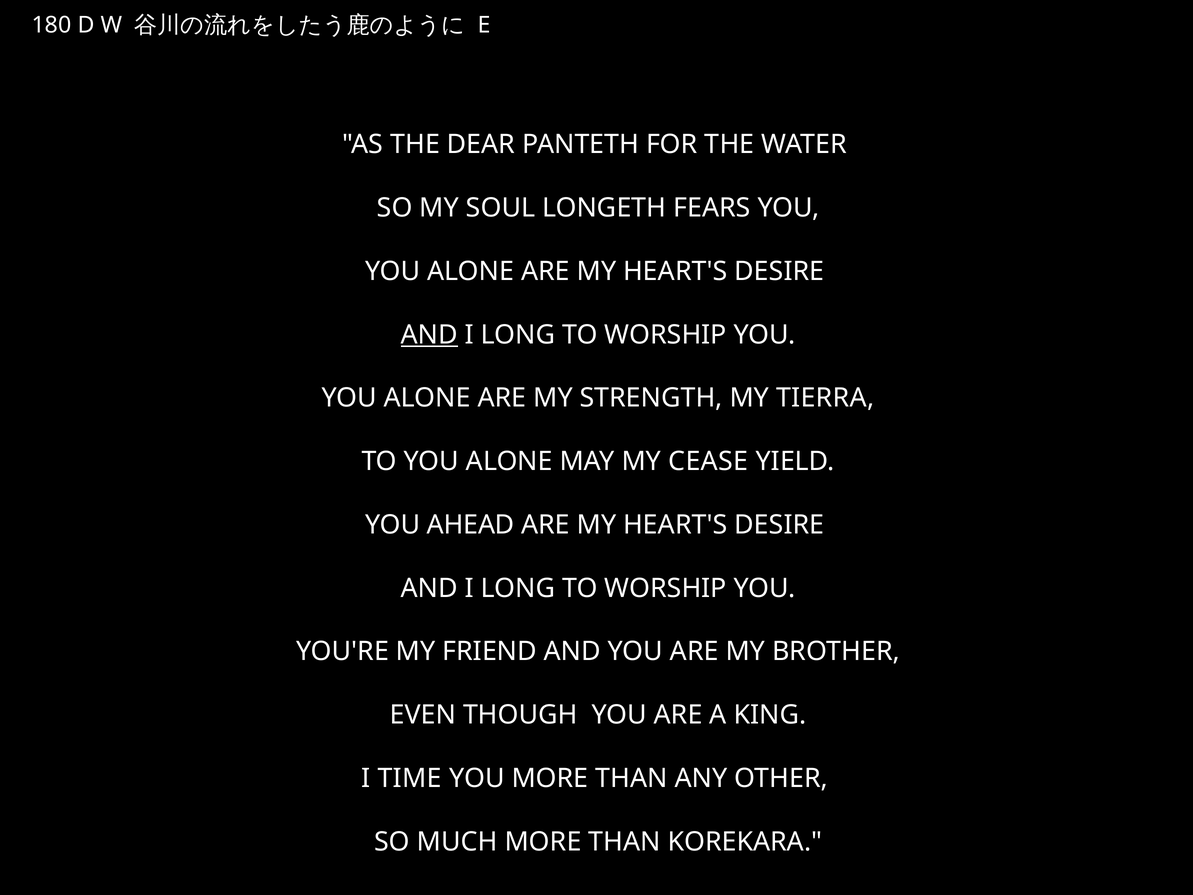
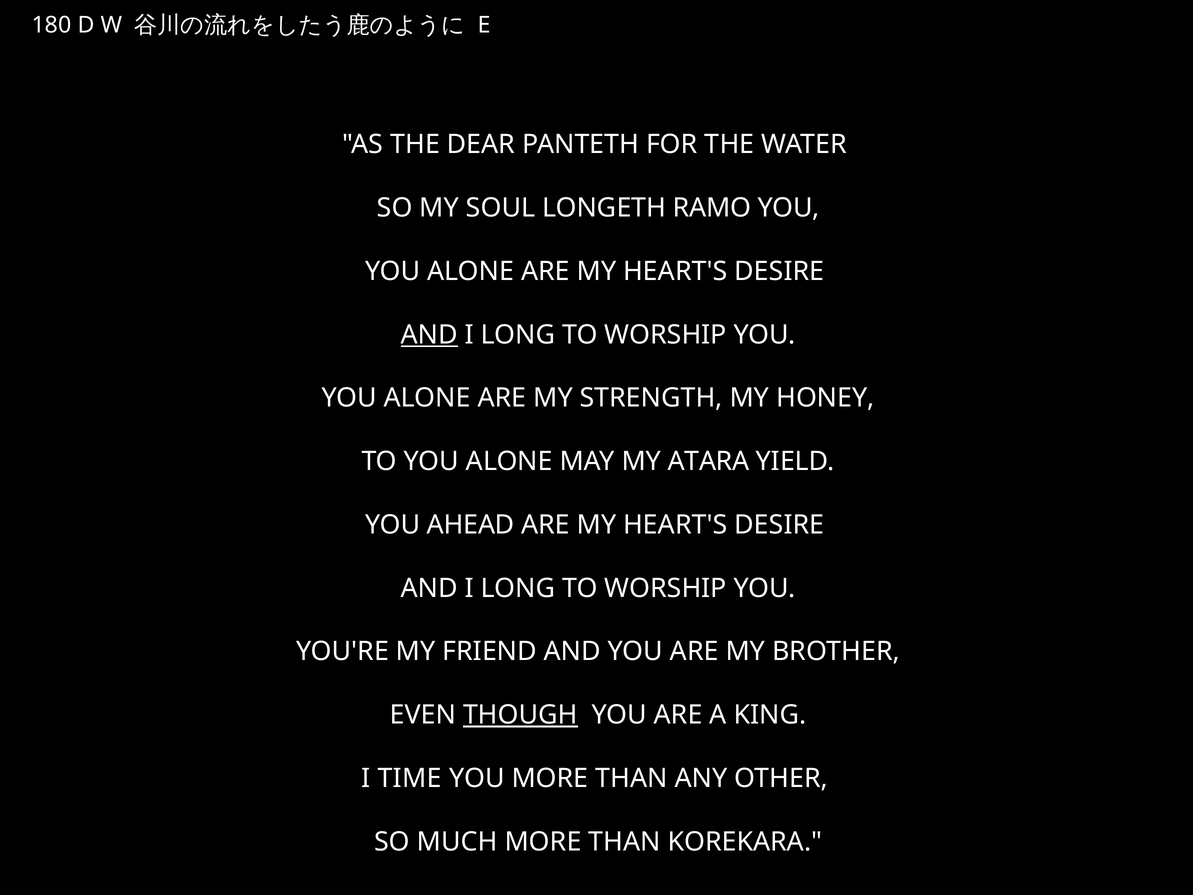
FEARS: FEARS -> RAMO
TIERRA: TIERRA -> HONEY
CEASE: CEASE -> ATARA
THOUGH underline: none -> present
